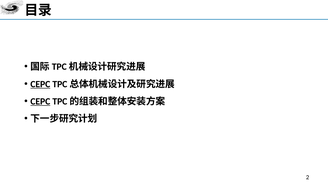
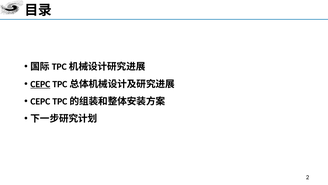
CEPC at (40, 101) underline: present -> none
